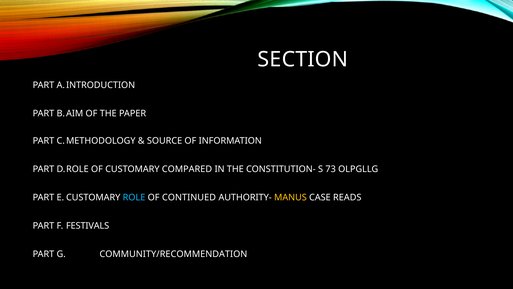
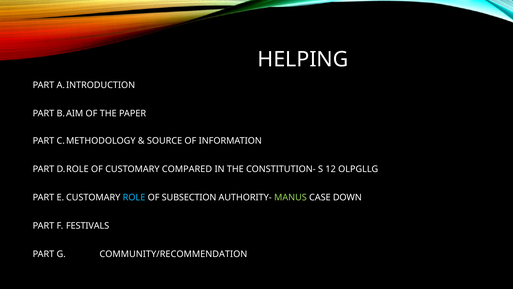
SECTION: SECTION -> HELPING
73: 73 -> 12
CONTINUED: CONTINUED -> SUBSECTION
MANUS colour: yellow -> light green
READS: READS -> DOWN
